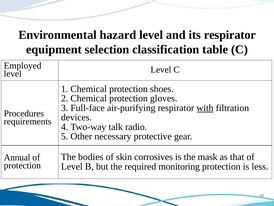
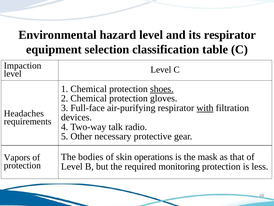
Employed: Employed -> Impaction
shoes underline: none -> present
Procedures: Procedures -> Headaches
corrosives: corrosives -> operations
Annual: Annual -> Vapors
